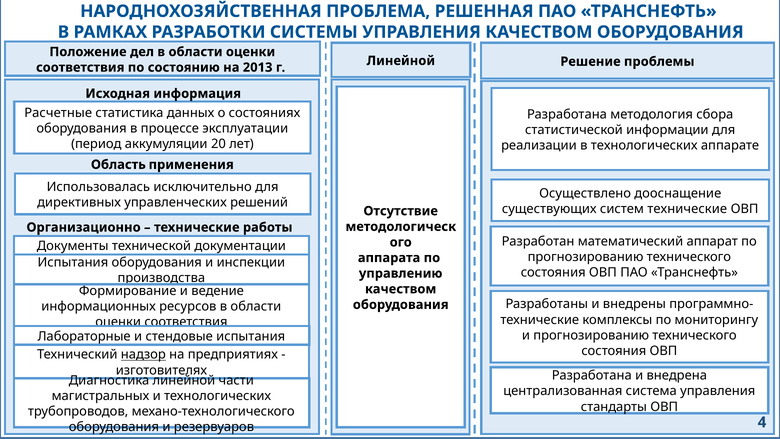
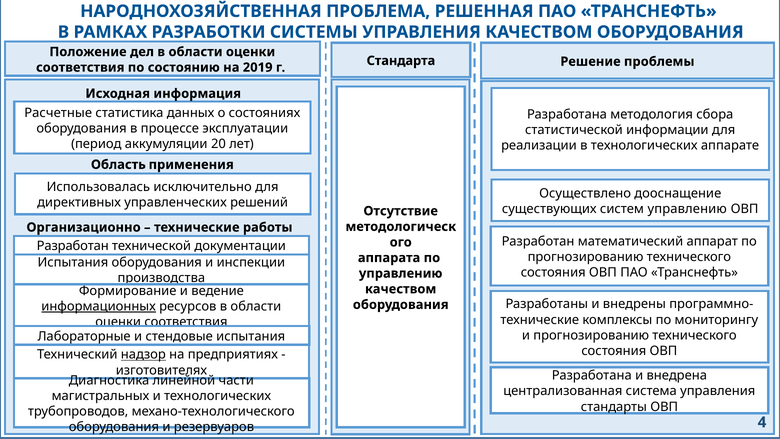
Линейной at (401, 61): Линейной -> Стандарта
2013: 2013 -> 2019
систем технические: технические -> управлению
Документы at (73, 246): Документы -> Разработан
информационных underline: none -> present
